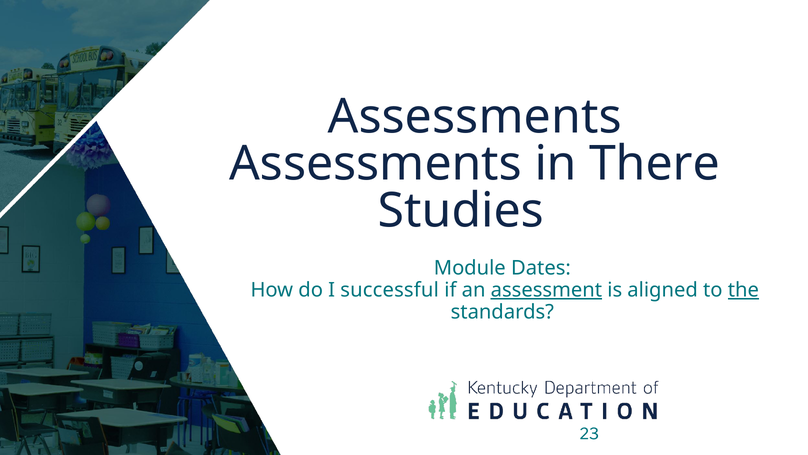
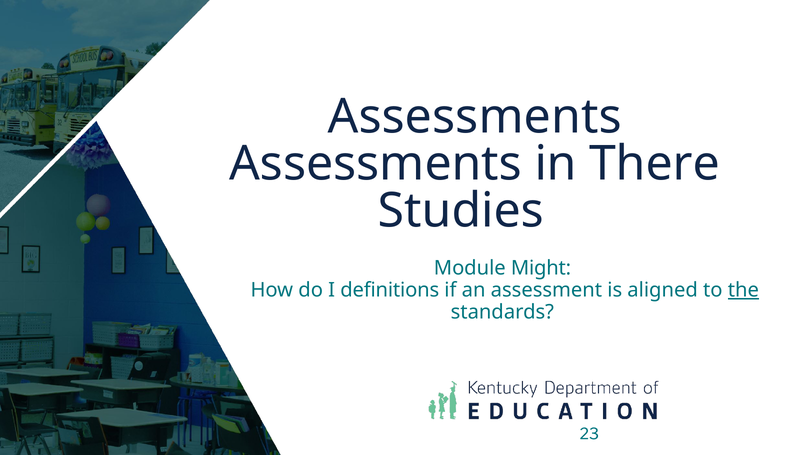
Dates: Dates -> Might
successful: successful -> definitions
assessment underline: present -> none
